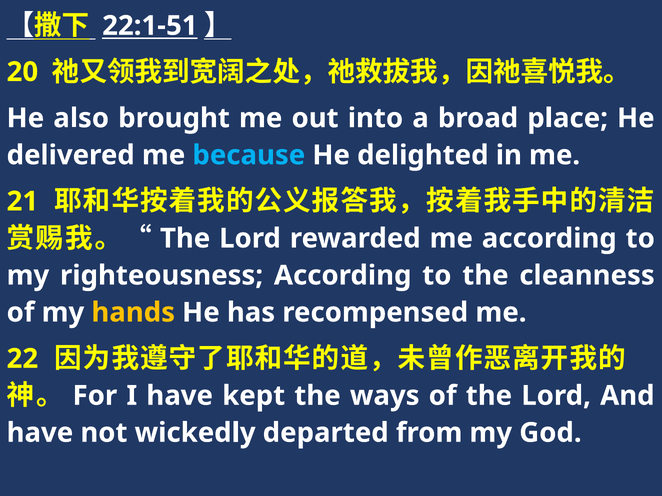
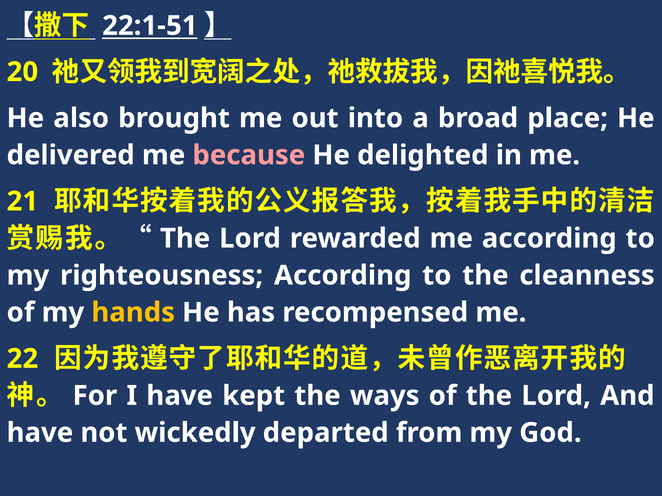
because colour: light blue -> pink
